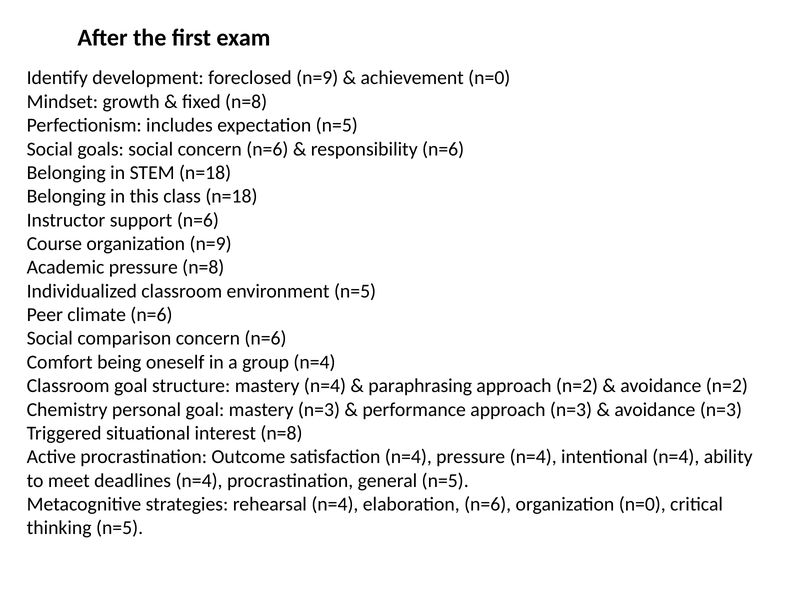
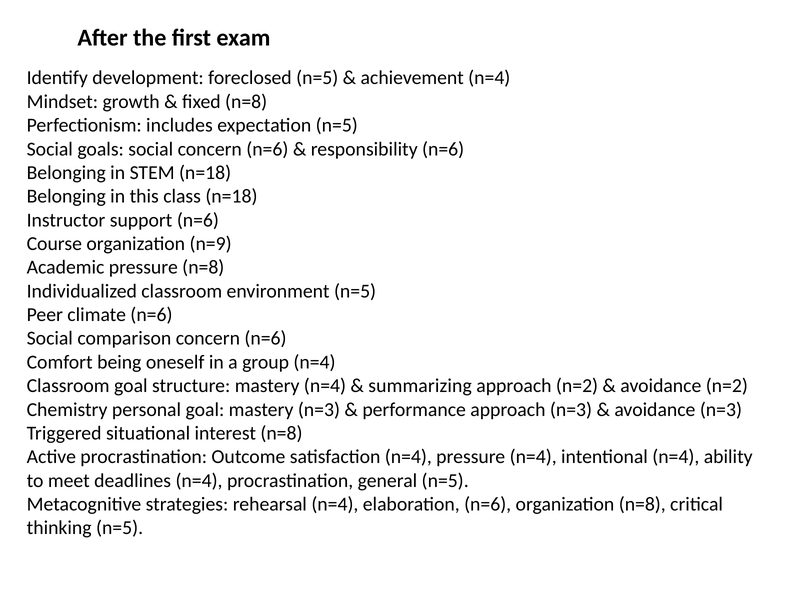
foreclosed n=9: n=9 -> n=5
achievement n=0: n=0 -> n=4
paraphrasing: paraphrasing -> summarizing
organization n=0: n=0 -> n=8
